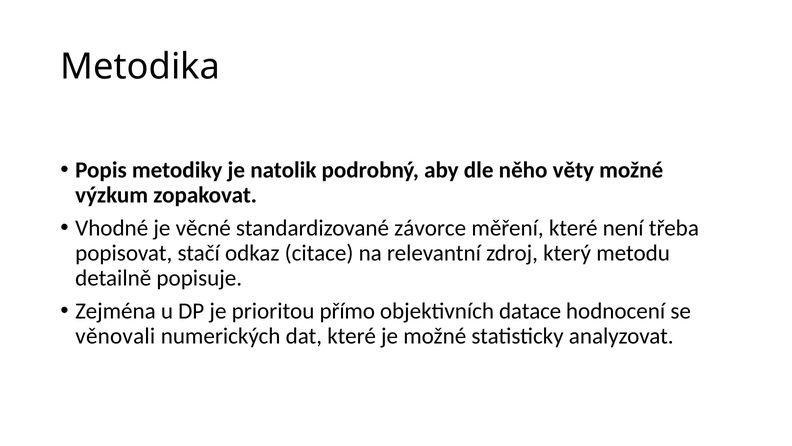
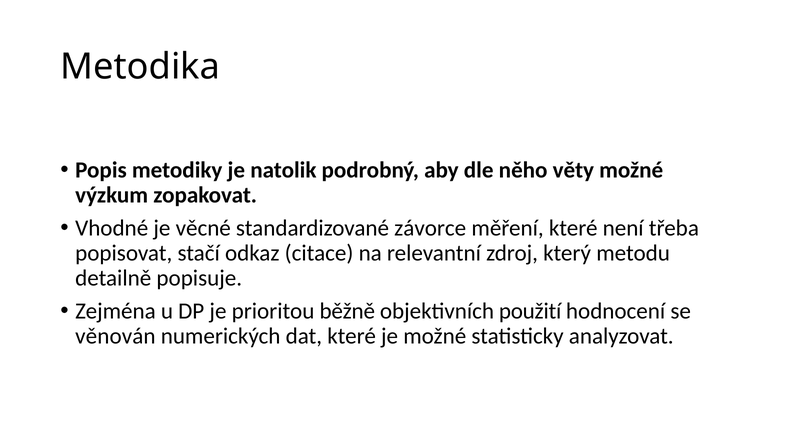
přímo: přímo -> běžně
datace: datace -> použití
věnovali: věnovali -> věnován
